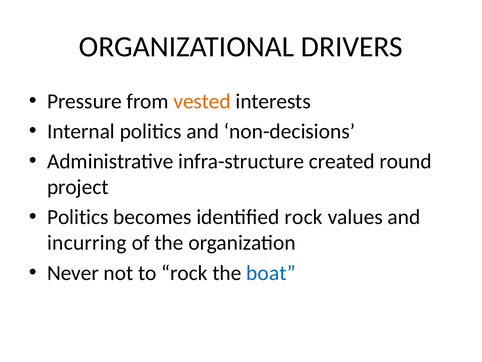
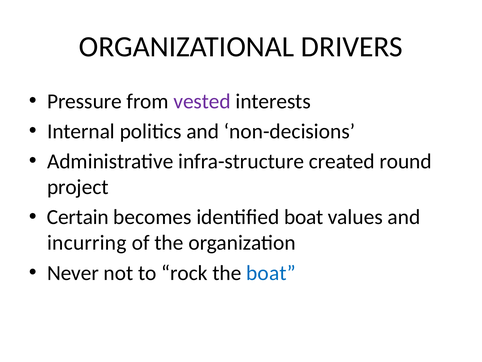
vested colour: orange -> purple
Politics at (78, 217): Politics -> Certain
identified rock: rock -> boat
